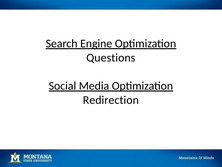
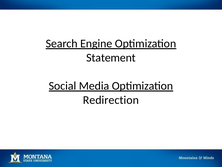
Questions: Questions -> Statement
